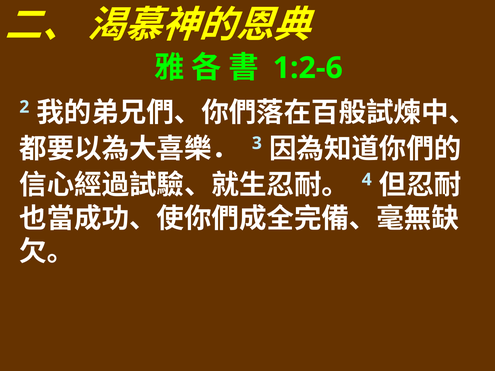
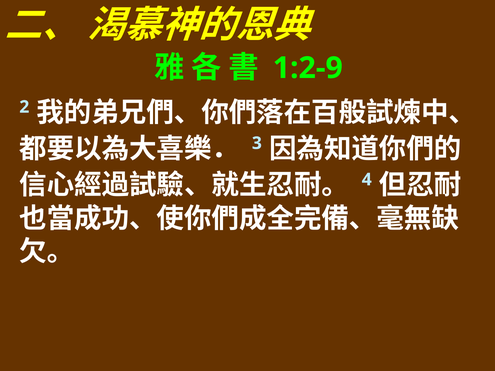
1:2-6: 1:2-6 -> 1:2-9
